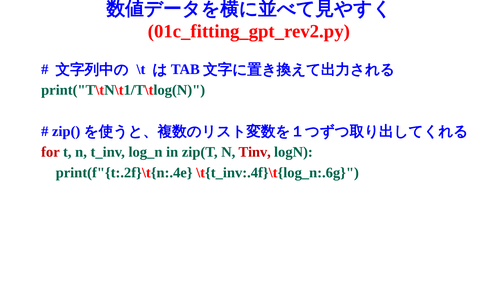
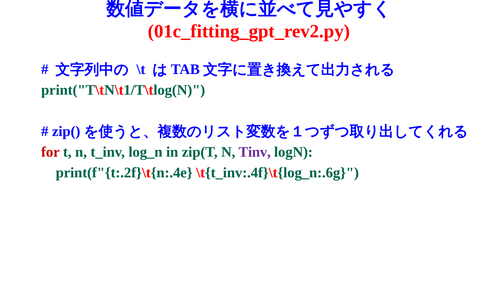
Tinv colour: red -> purple
